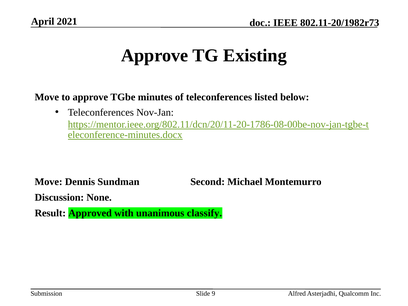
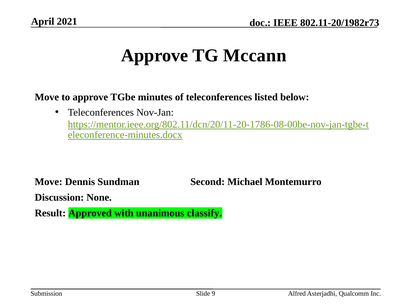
Existing: Existing -> Mccann
